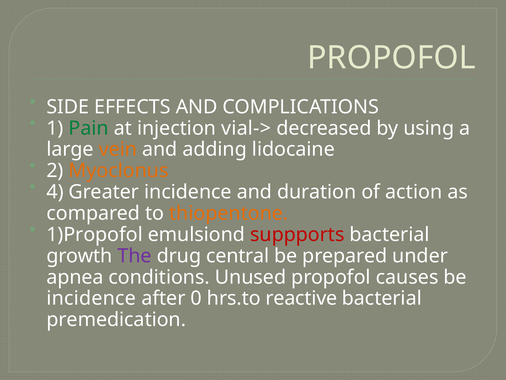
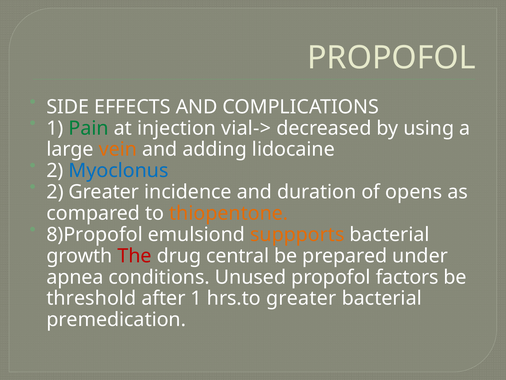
Myoclonus colour: orange -> blue
4 at (55, 192): 4 -> 2
action: action -> opens
1)Propofol: 1)Propofol -> 8)Propofol
suppports colour: red -> orange
The colour: purple -> red
causes: causes -> factors
incidence at (91, 298): incidence -> threshold
after 0: 0 -> 1
hrs.to reactive: reactive -> greater
